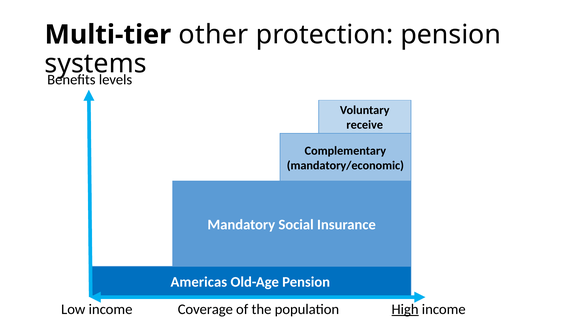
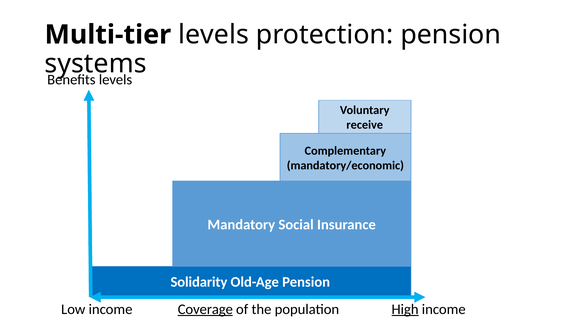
Multi-tier other: other -> levels
Americas: Americas -> Solidarity
Coverage underline: none -> present
